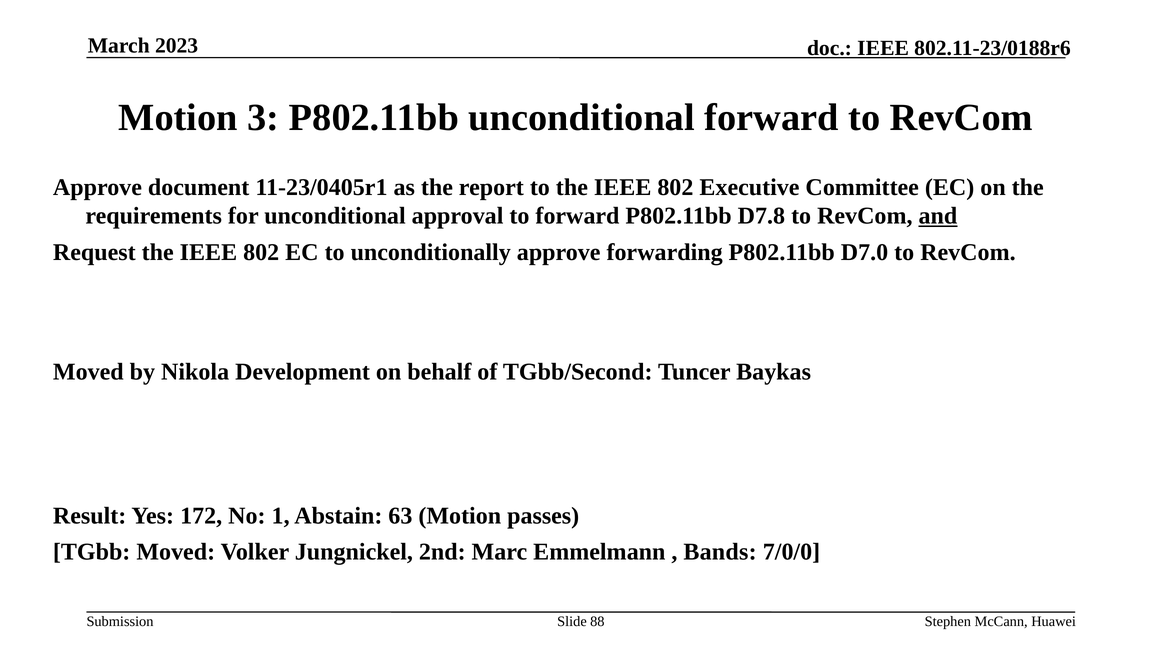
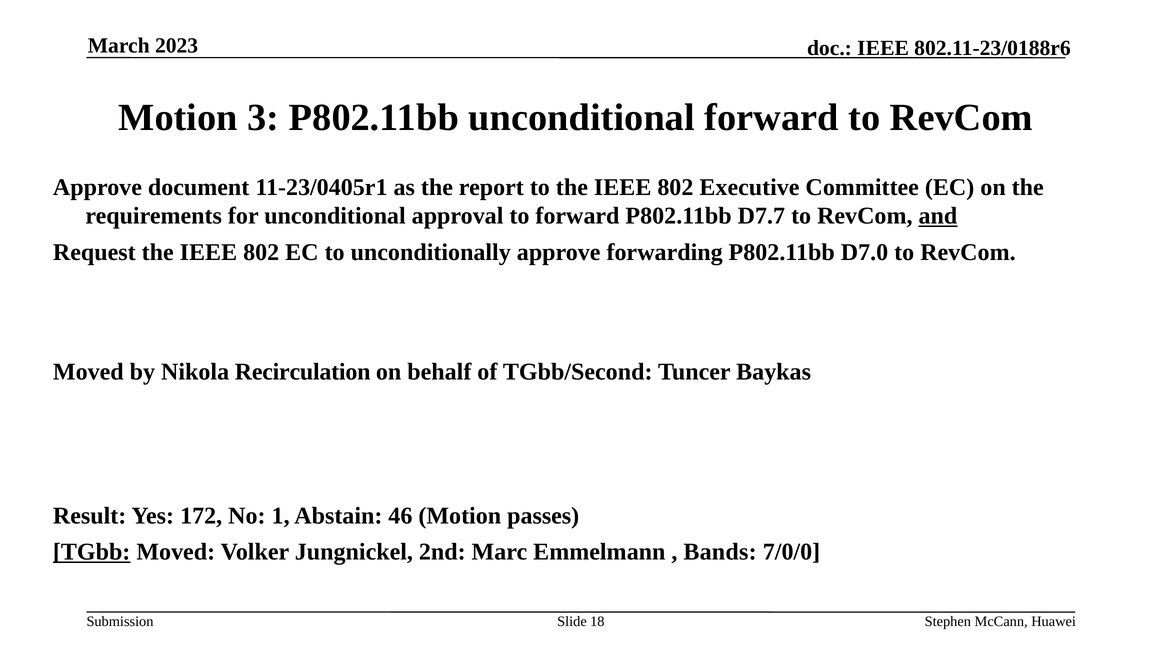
D7.8: D7.8 -> D7.7
Development: Development -> Recirculation
63: 63 -> 46
TGbb underline: none -> present
88: 88 -> 18
